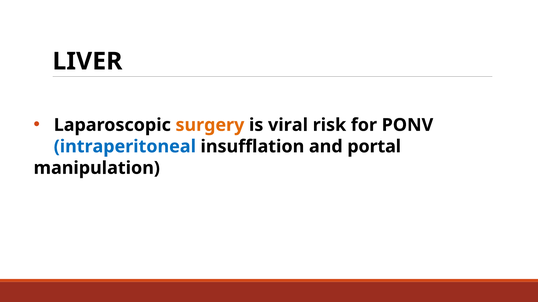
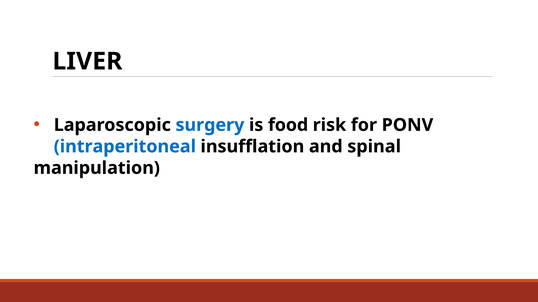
surgery colour: orange -> blue
viral: viral -> food
portal: portal -> spinal
